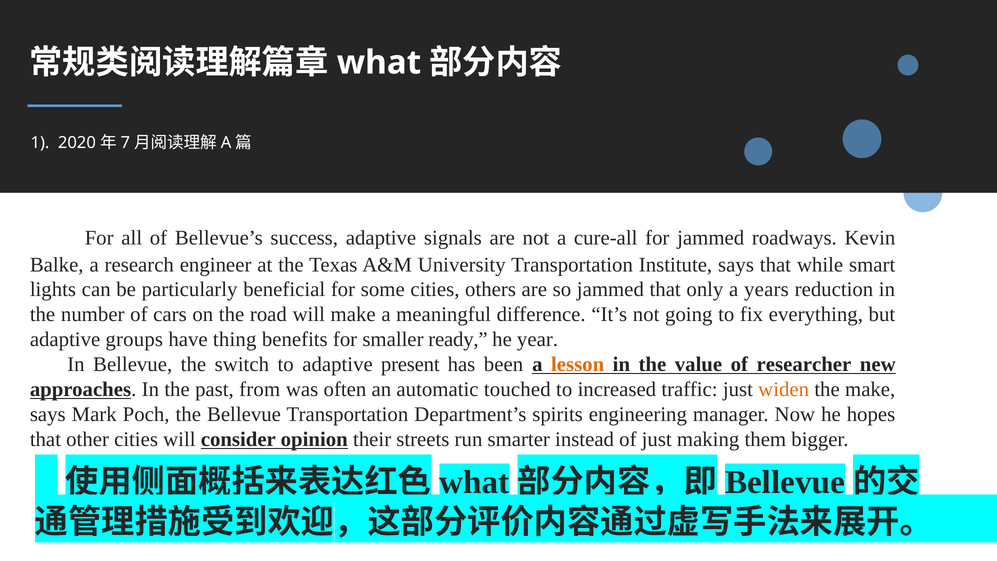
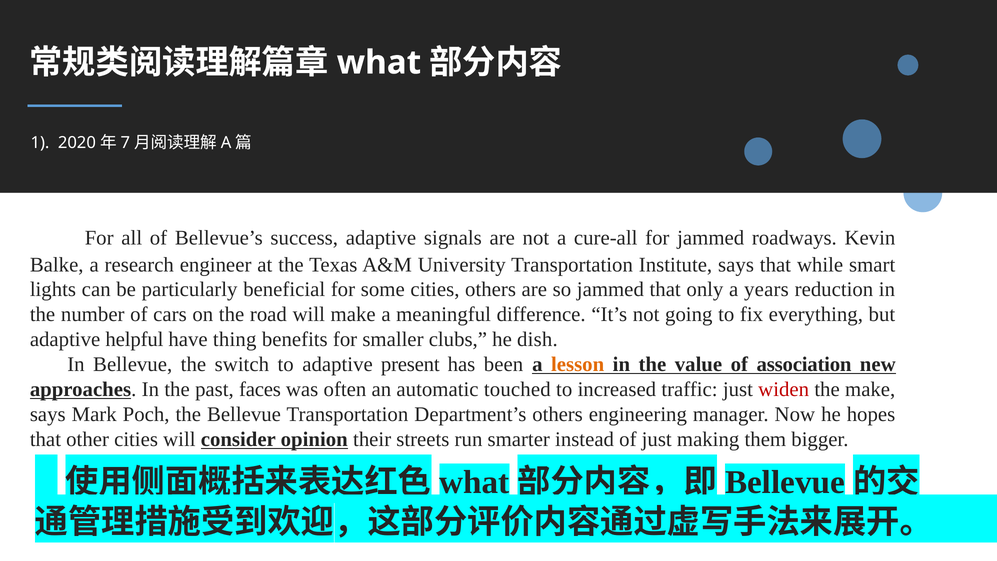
groups: groups -> helpful
ready: ready -> clubs
year: year -> dish
researcher: researcher -> association
from: from -> faces
widen colour: orange -> red
Department’s spirits: spirits -> others
